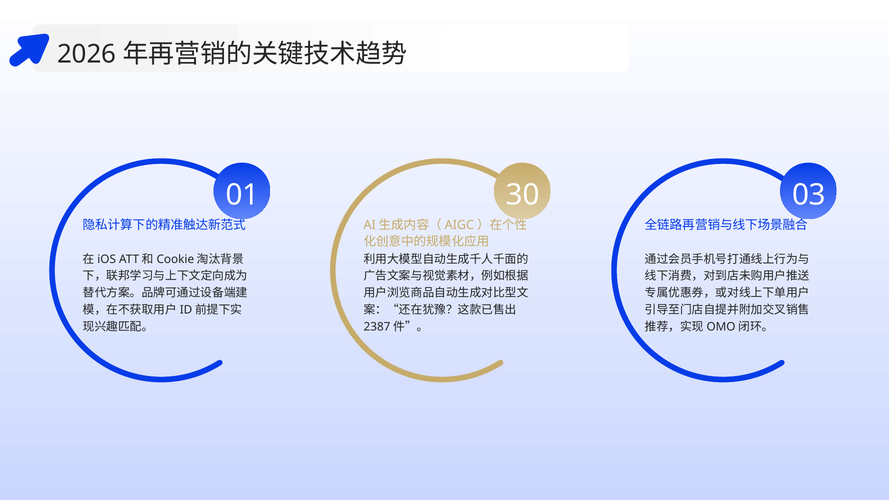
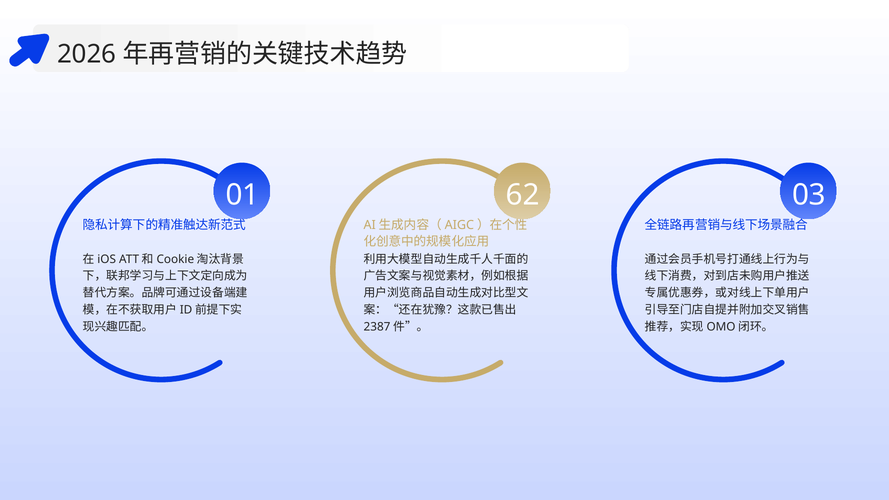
30: 30 -> 62
